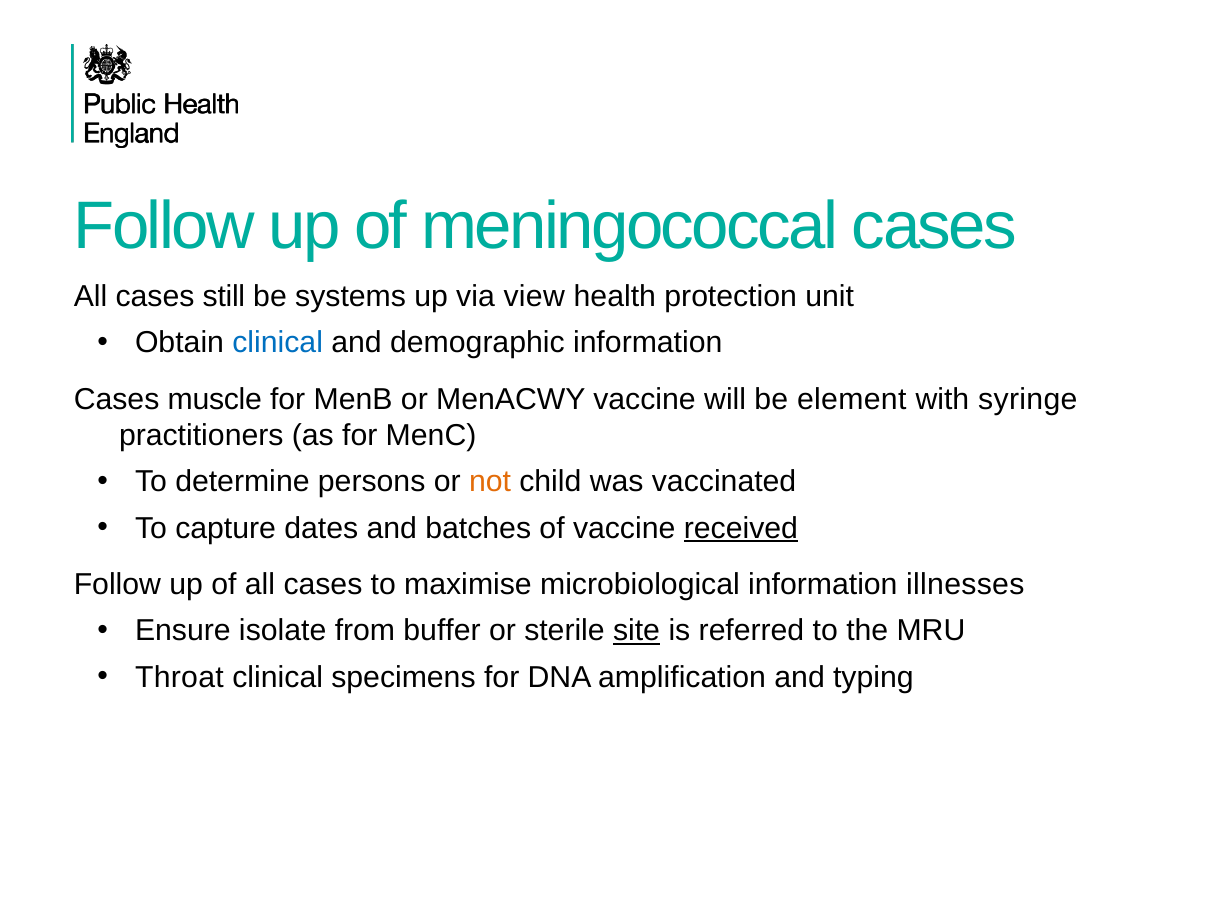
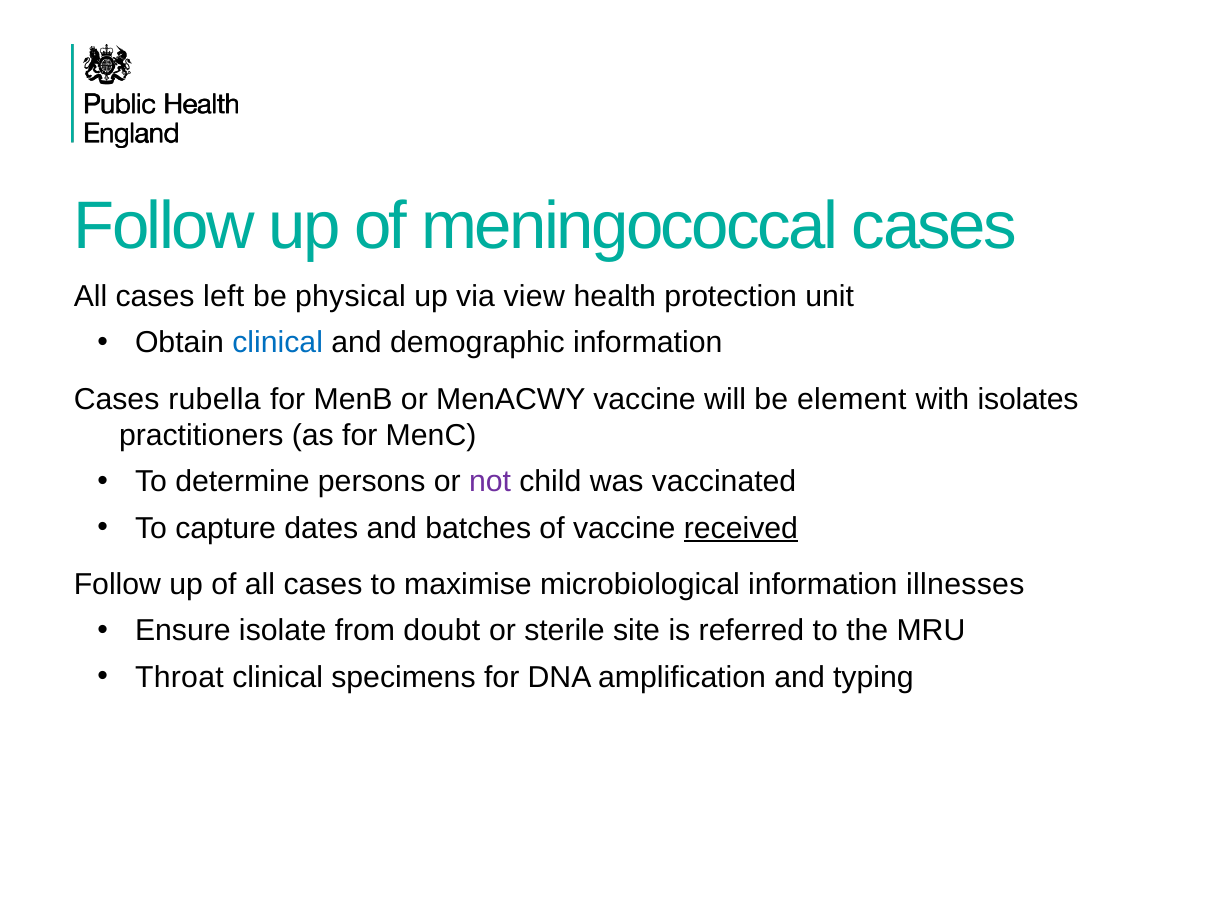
still: still -> left
systems: systems -> physical
muscle: muscle -> rubella
syringe: syringe -> isolates
not colour: orange -> purple
buffer: buffer -> doubt
site underline: present -> none
